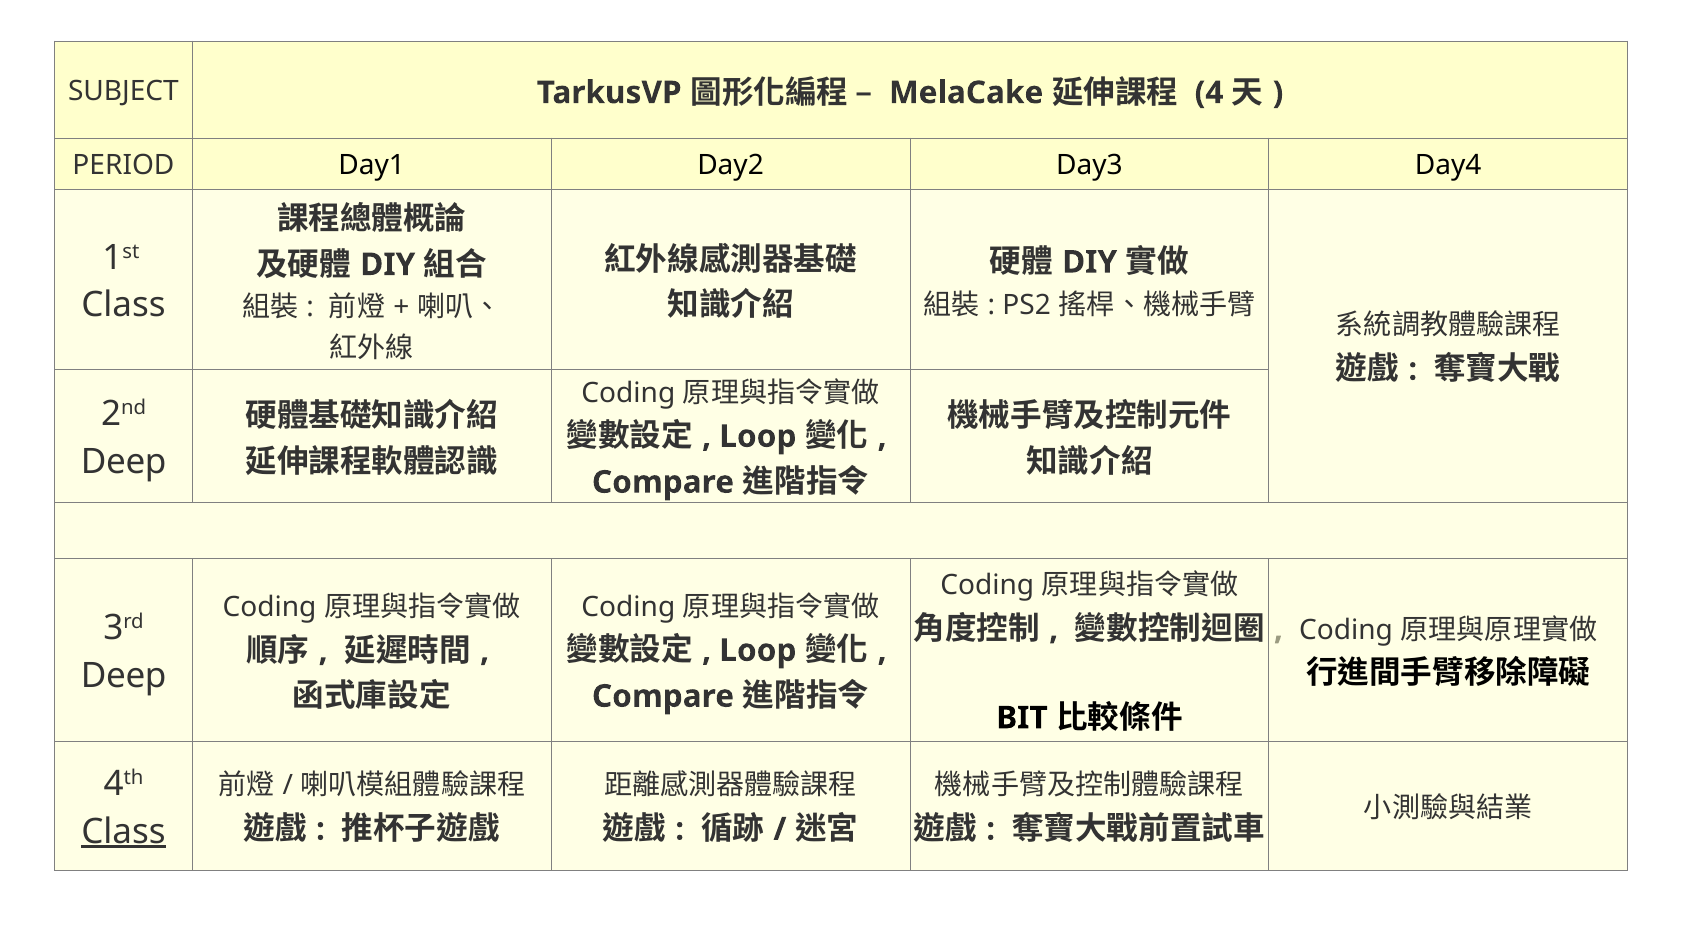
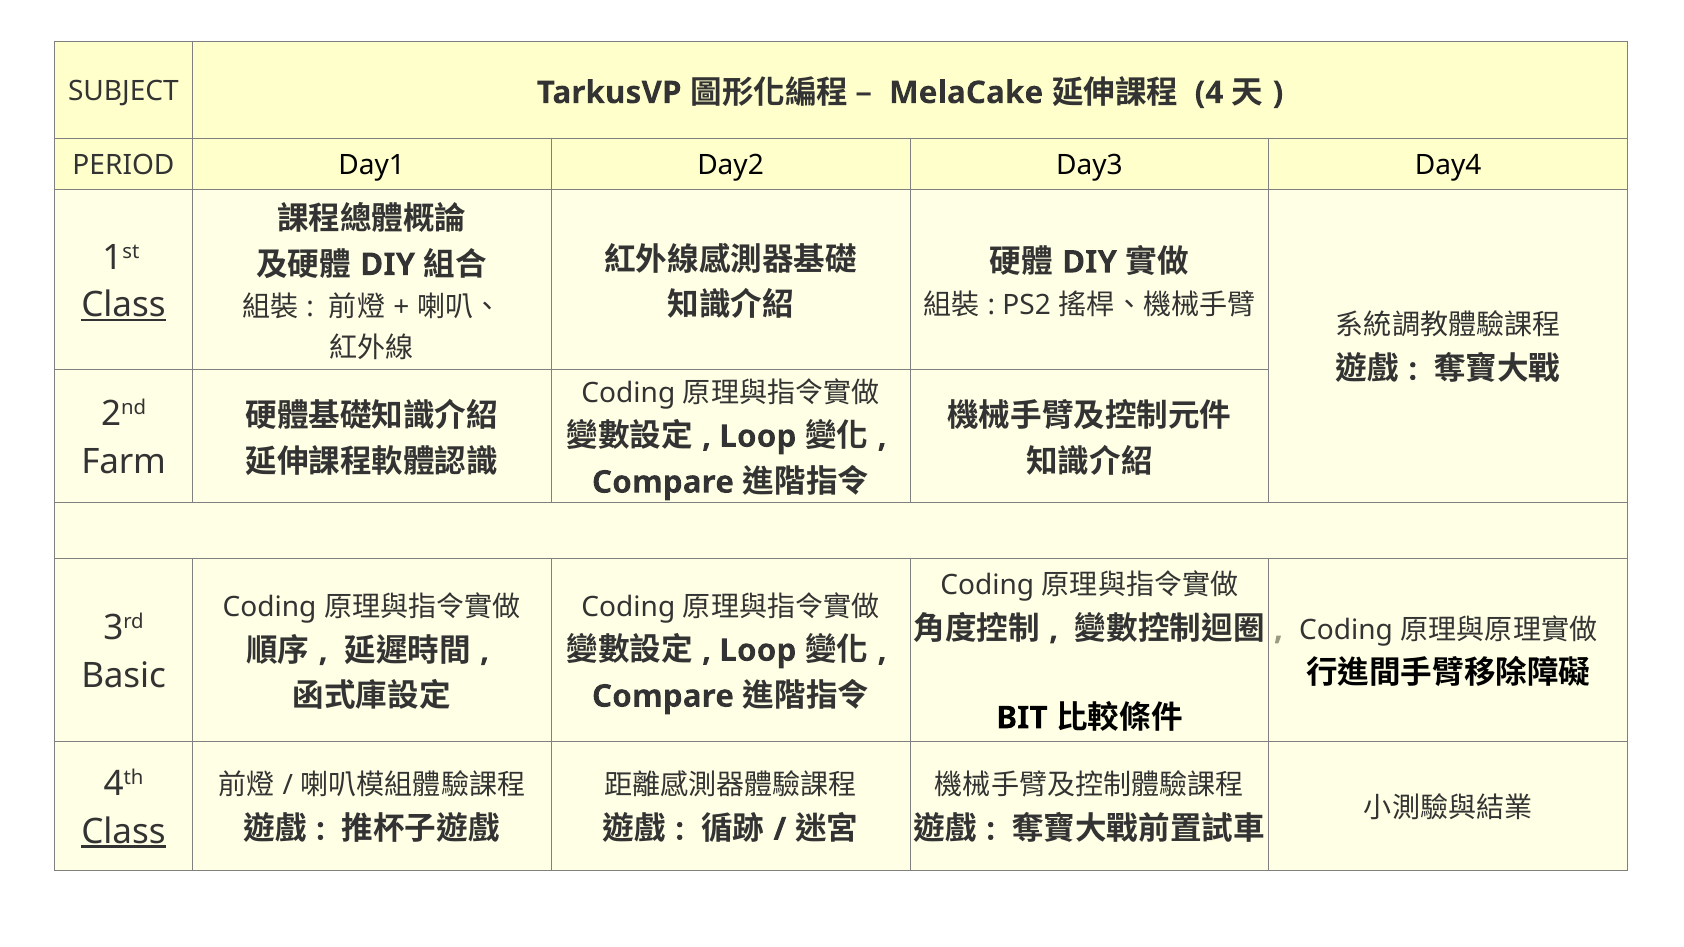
Class at (124, 305) underline: none -> present
Deep at (124, 462): Deep -> Farm
Deep at (124, 676): Deep -> Basic
